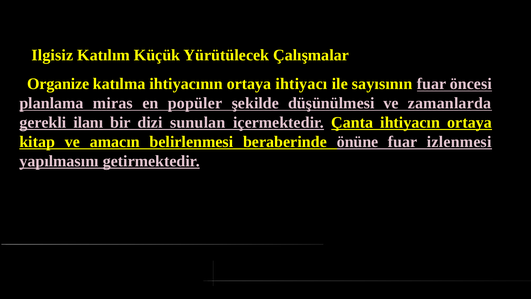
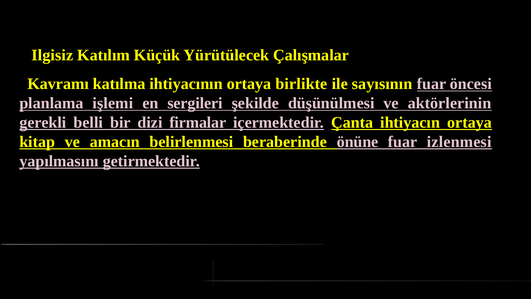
Organize: Organize -> Kavramı
ihtiyacı: ihtiyacı -> birlikte
miras: miras -> işlemi
popüler: popüler -> sergileri
zamanlarda: zamanlarda -> aktörlerinin
ilanı: ilanı -> belli
sunulan: sunulan -> firmalar
